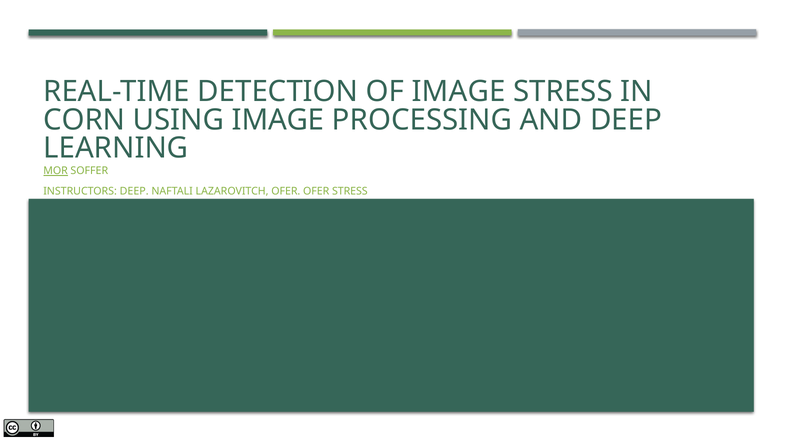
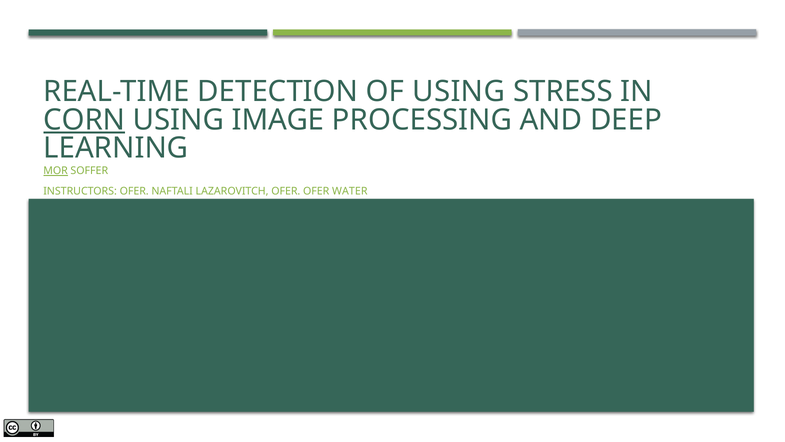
OF IMAGE: IMAGE -> USING
CORN underline: none -> present
INSTRUCTORS DEEP: DEEP -> OFER
OFER STRESS: STRESS -> WATER
